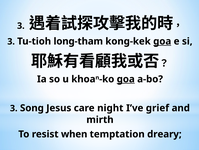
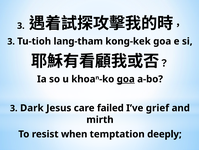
long-tham: long-tham -> lang-tham
goa at (162, 41) underline: present -> none
Song: Song -> Dark
night: night -> failed
dreary: dreary -> deeply
